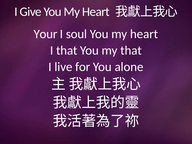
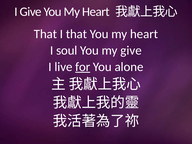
Your at (45, 34): Your -> That
I soul: soul -> that
I that: that -> soul
my that: that -> give
for underline: none -> present
